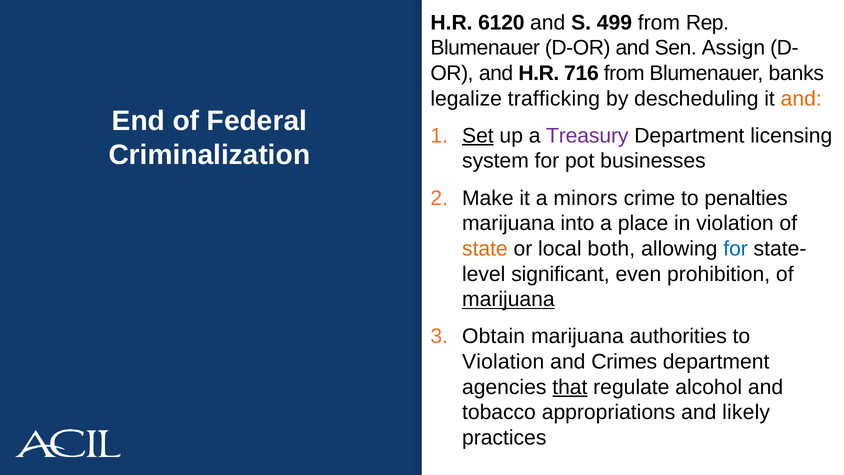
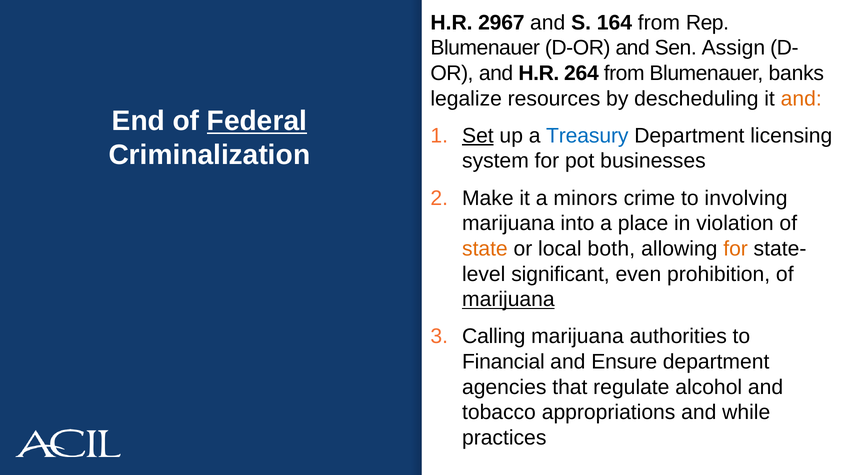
6120: 6120 -> 2967
499: 499 -> 164
716: 716 -> 264
trafficking: trafficking -> resources
Federal underline: none -> present
Treasury colour: purple -> blue
penalties: penalties -> involving
for at (736, 249) colour: blue -> orange
Obtain: Obtain -> Calling
Violation at (503, 362): Violation -> Financial
Crimes: Crimes -> Ensure
that underline: present -> none
likely: likely -> while
